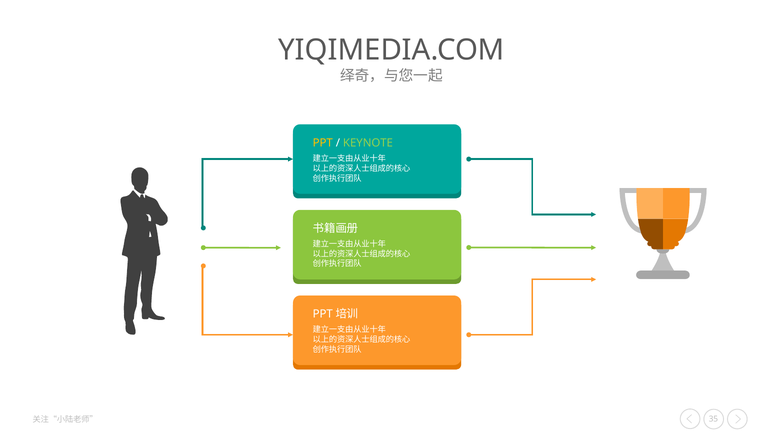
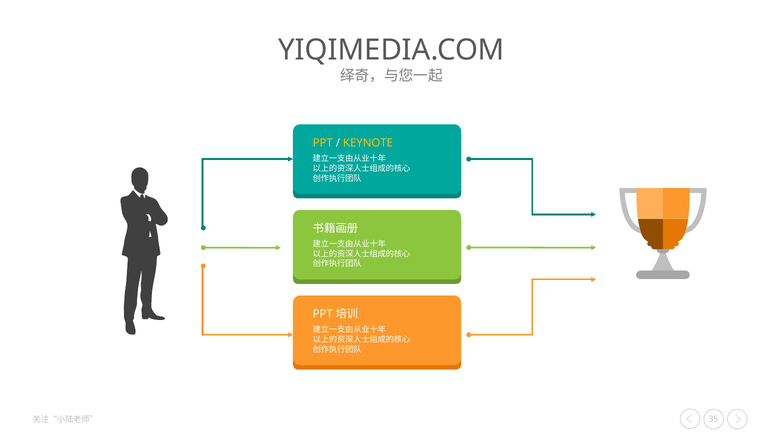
KEYNOTE colour: light green -> yellow
